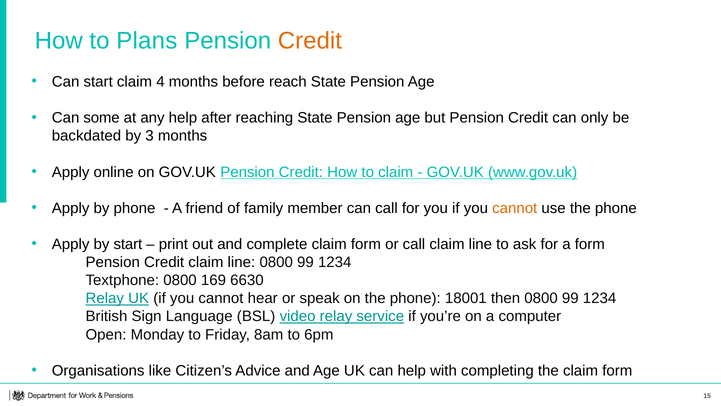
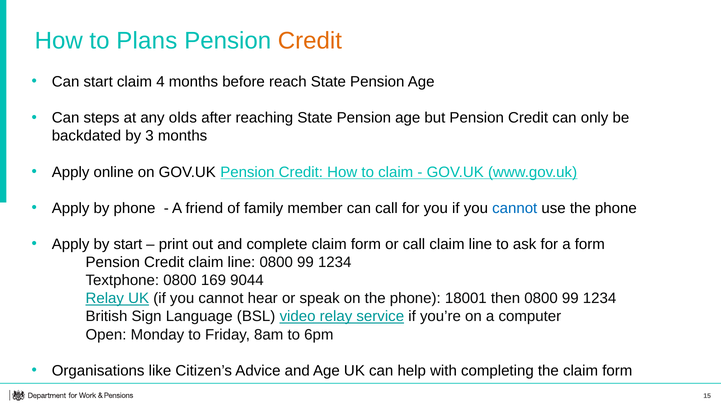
some: some -> steps
any help: help -> olds
cannot at (515, 208) colour: orange -> blue
6630: 6630 -> 9044
